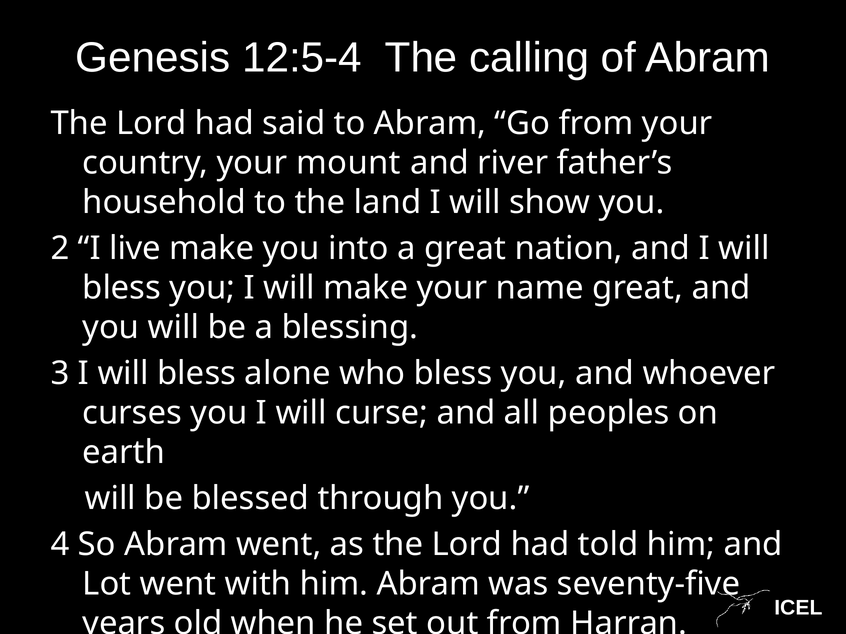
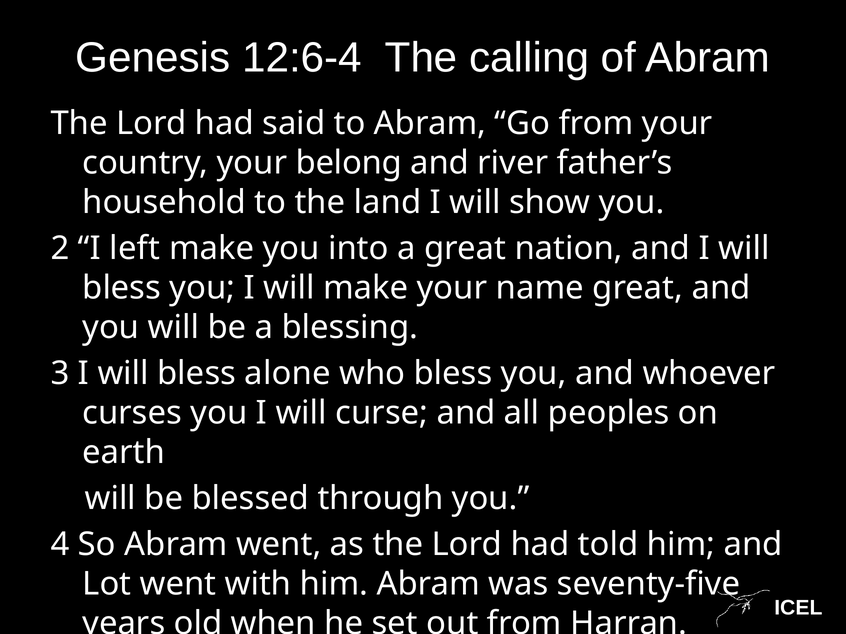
12:5-4: 12:5-4 -> 12:6-4
mount: mount -> belong
live: live -> left
